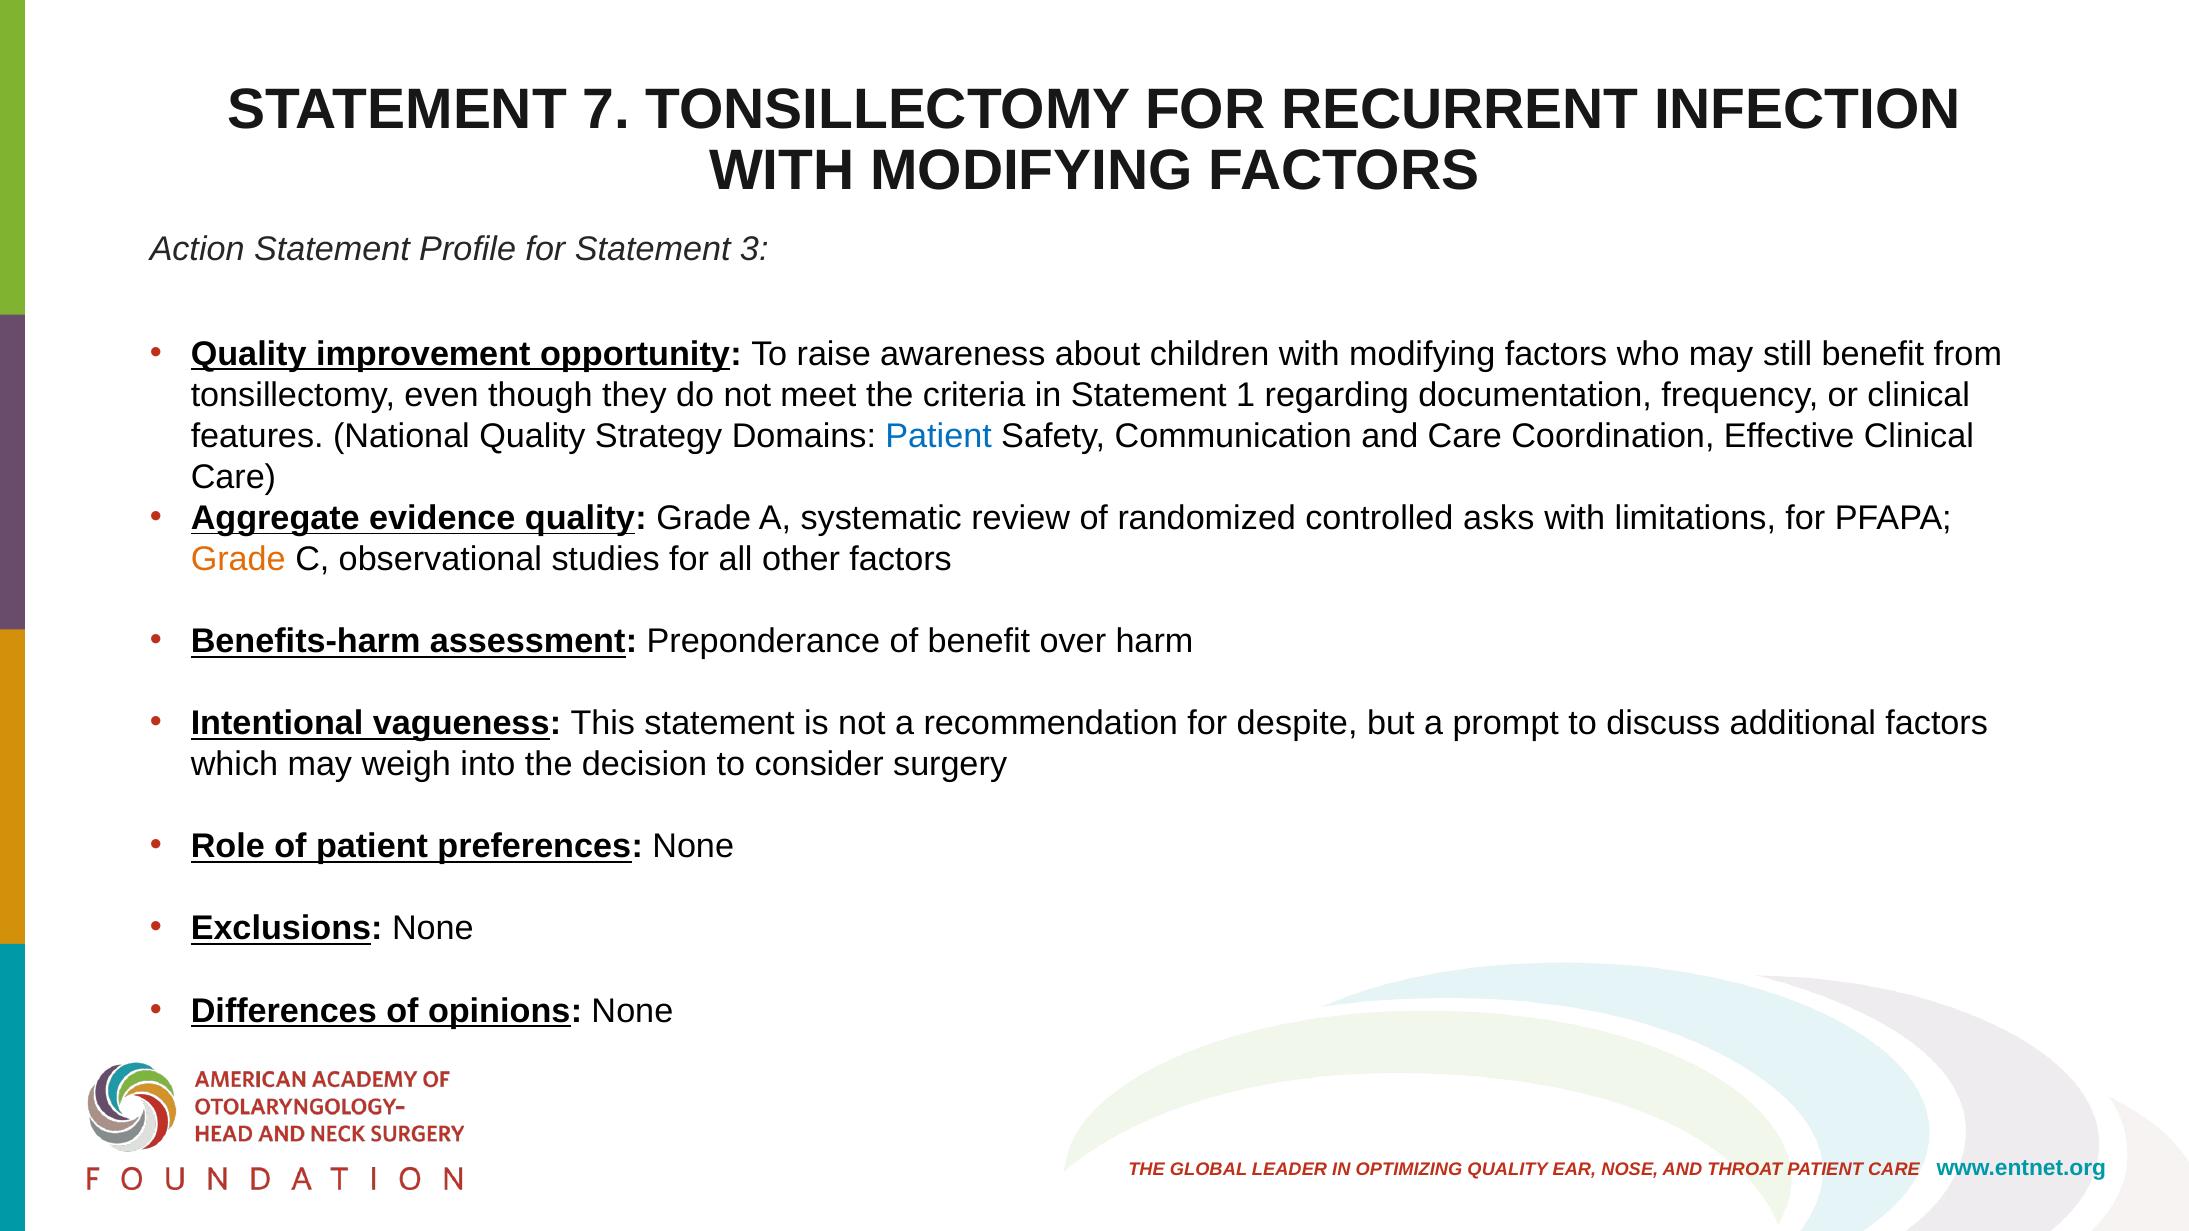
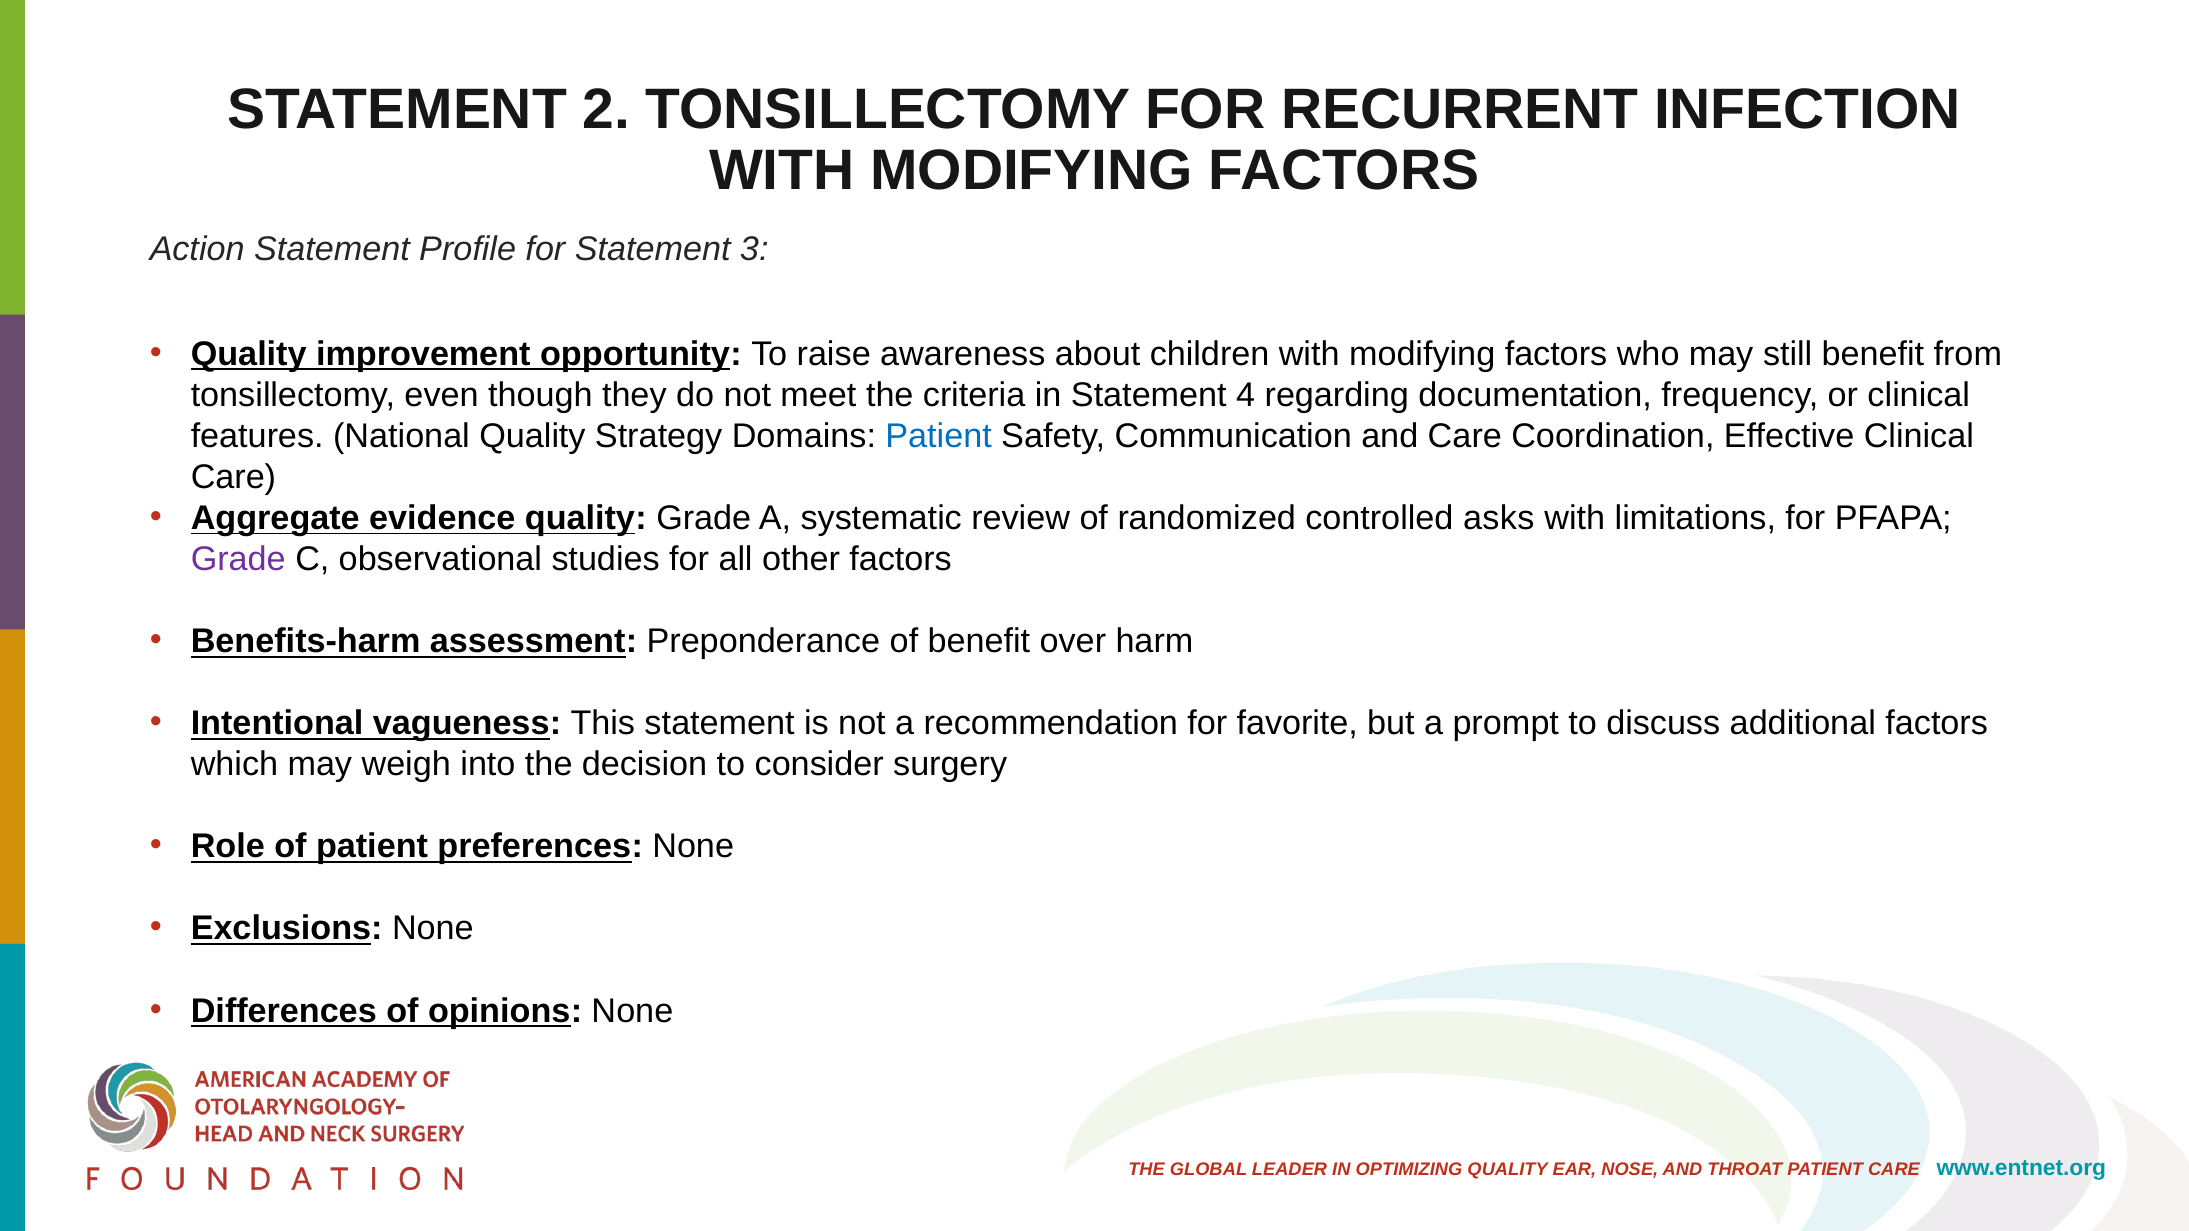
7: 7 -> 2
1: 1 -> 4
Grade at (238, 560) colour: orange -> purple
despite: despite -> favorite
